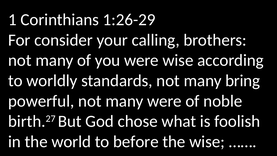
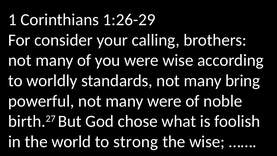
before: before -> strong
